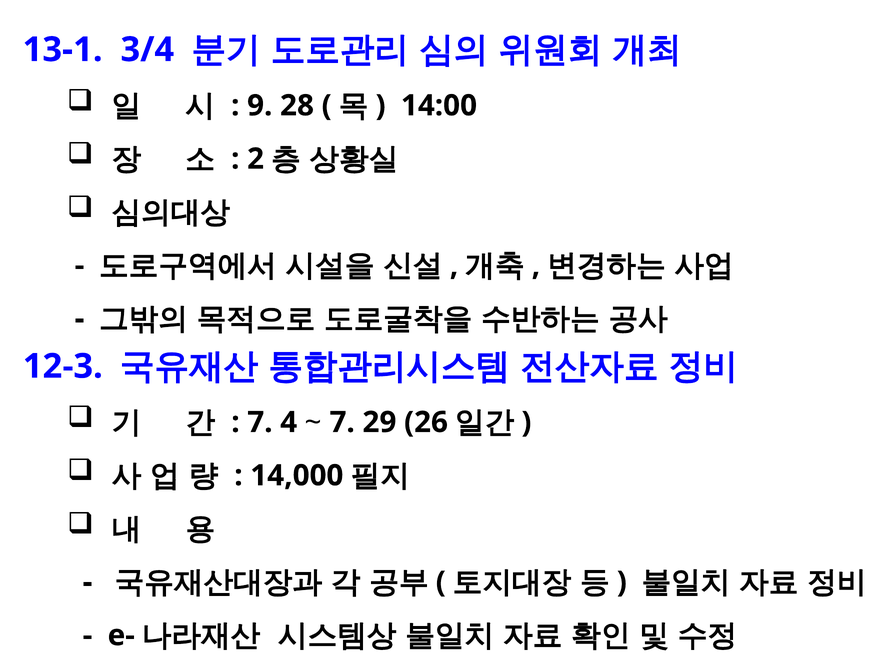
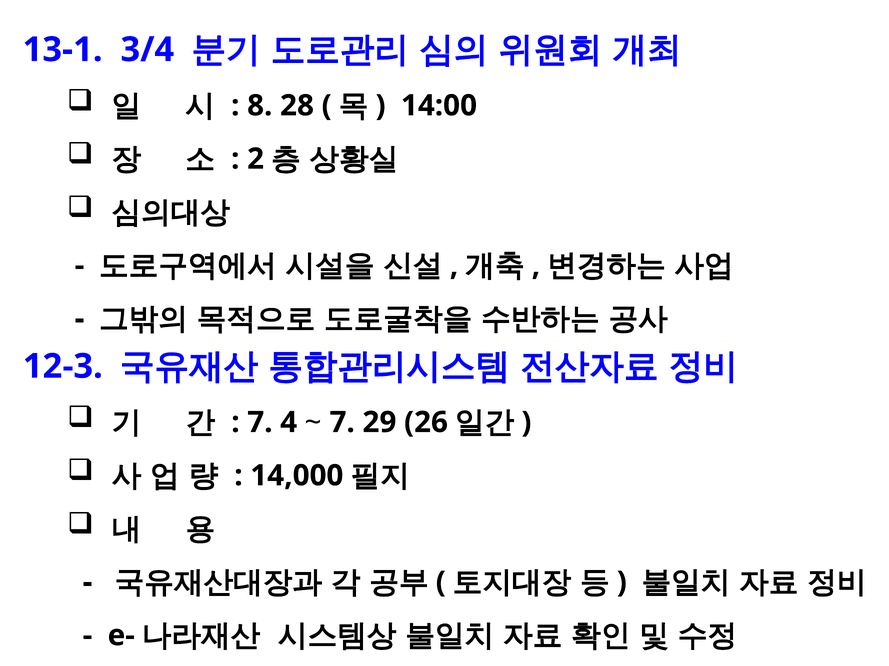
9: 9 -> 8
